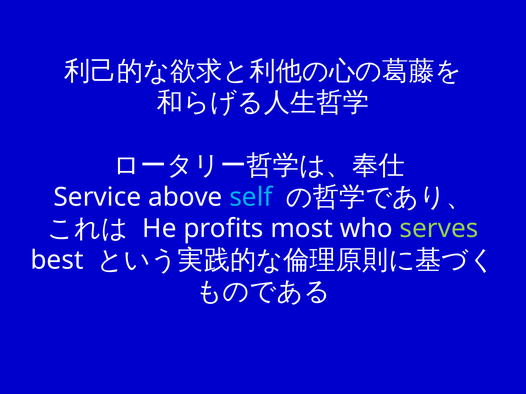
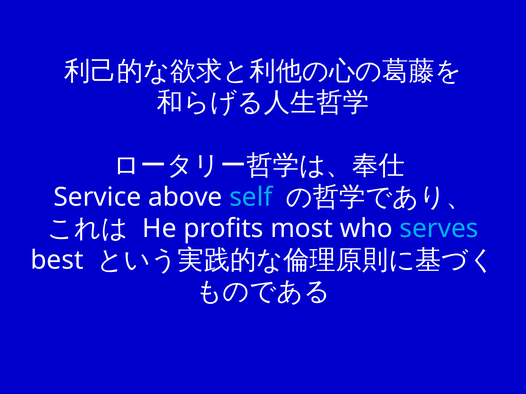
serves colour: light green -> light blue
